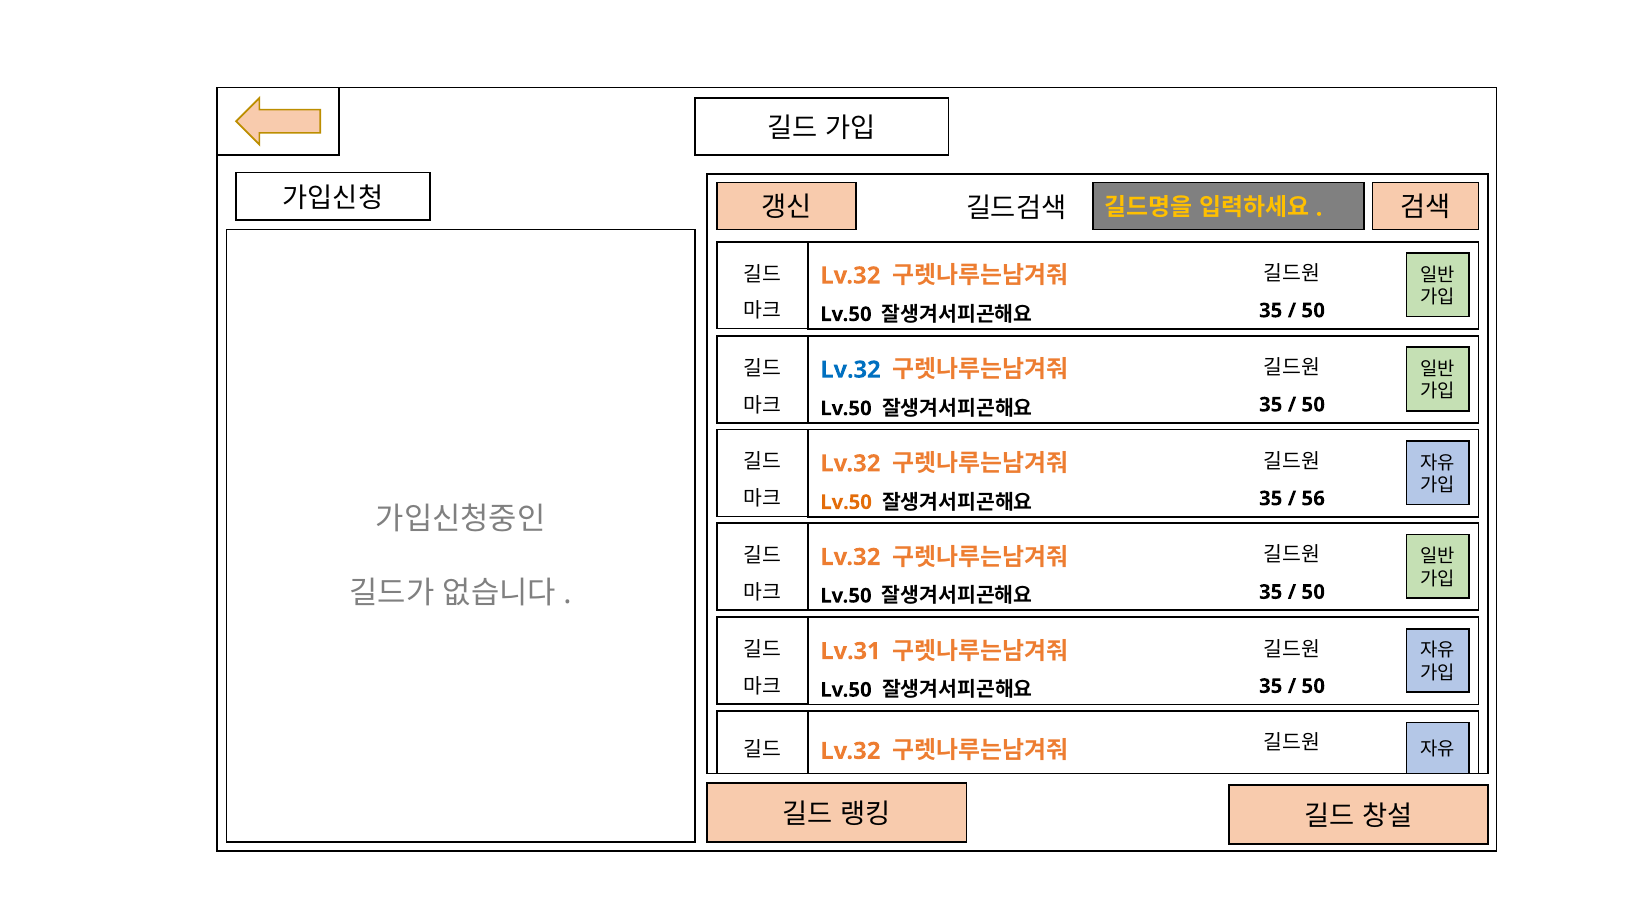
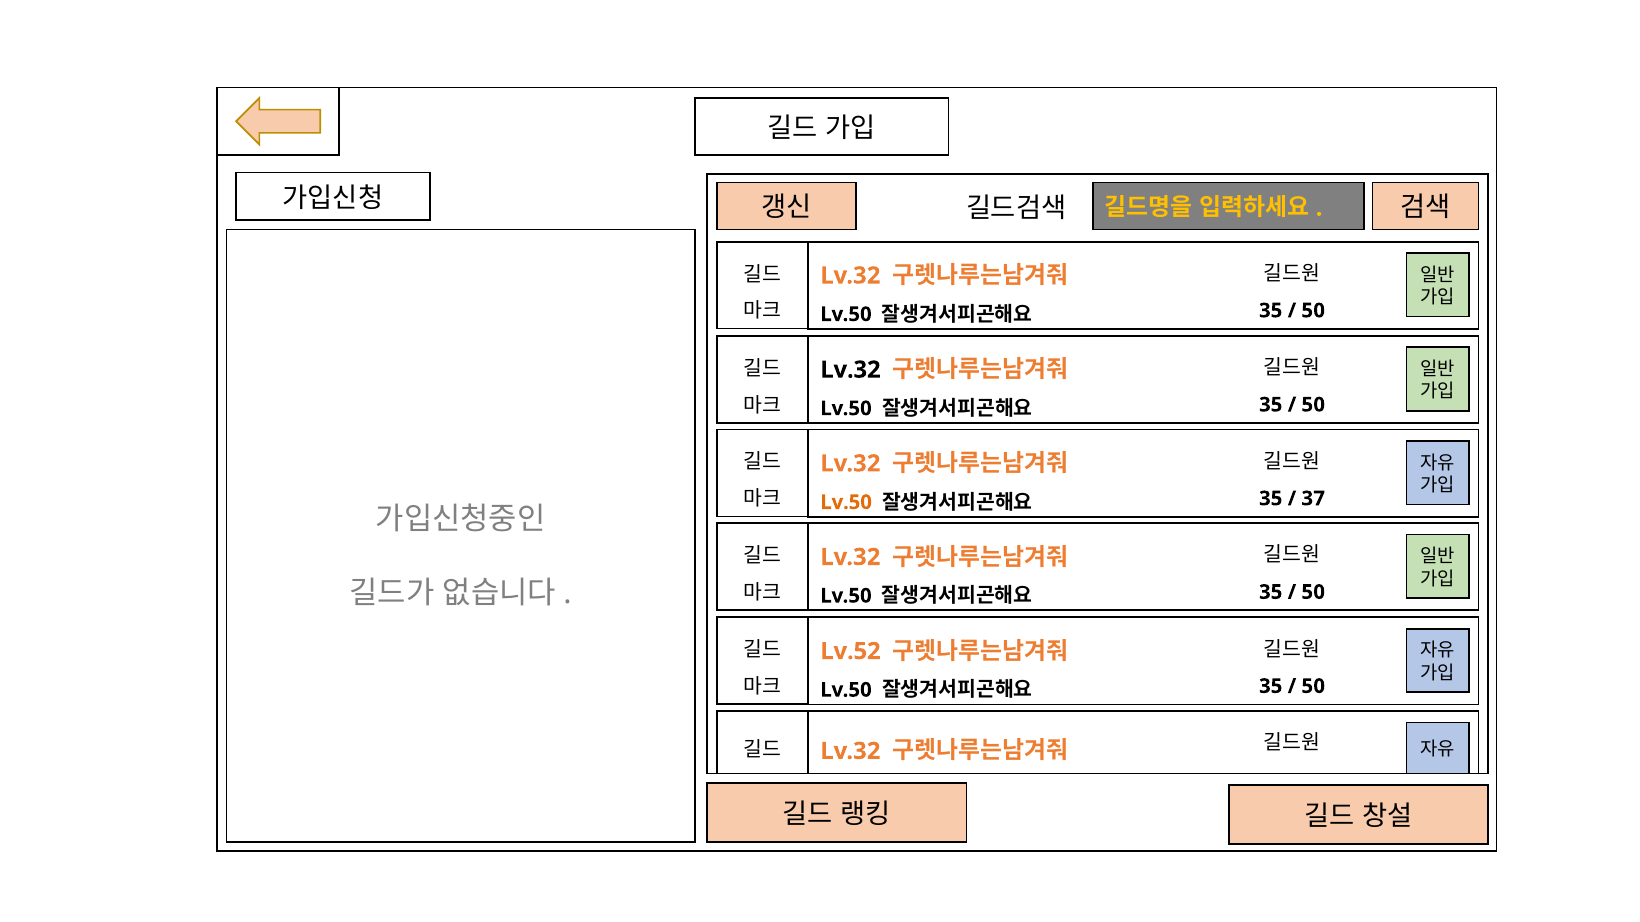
Lv.32 at (851, 370) colour: blue -> black
56: 56 -> 37
Lv.31: Lv.31 -> Lv.52
